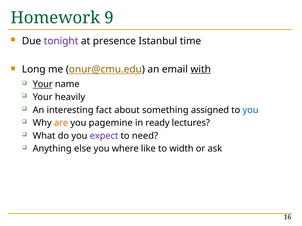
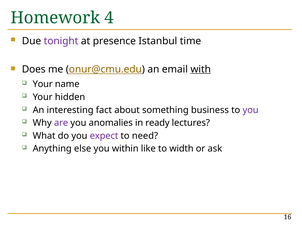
9: 9 -> 4
Long: Long -> Does
Your at (43, 84) underline: present -> none
heavily: heavily -> hidden
assigned: assigned -> business
you at (251, 110) colour: blue -> purple
are colour: orange -> purple
pagemine: pagemine -> anomalies
where: where -> within
